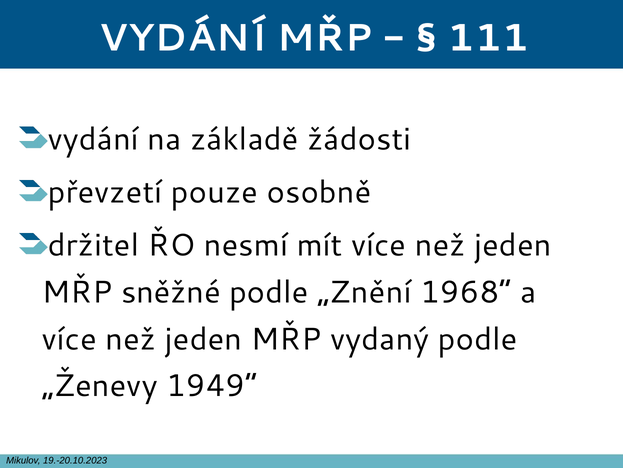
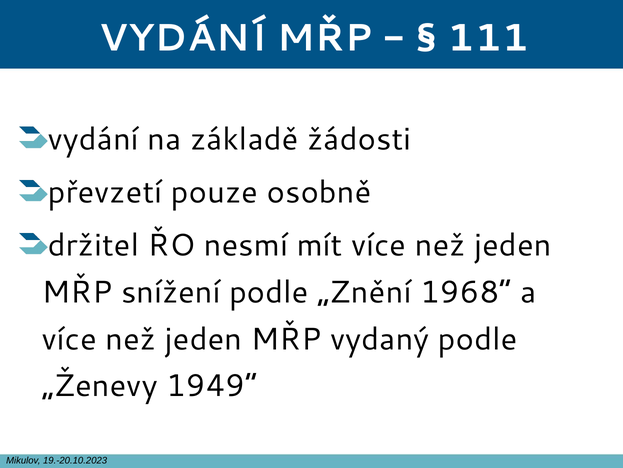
sněžné: sněžné -> snížení
